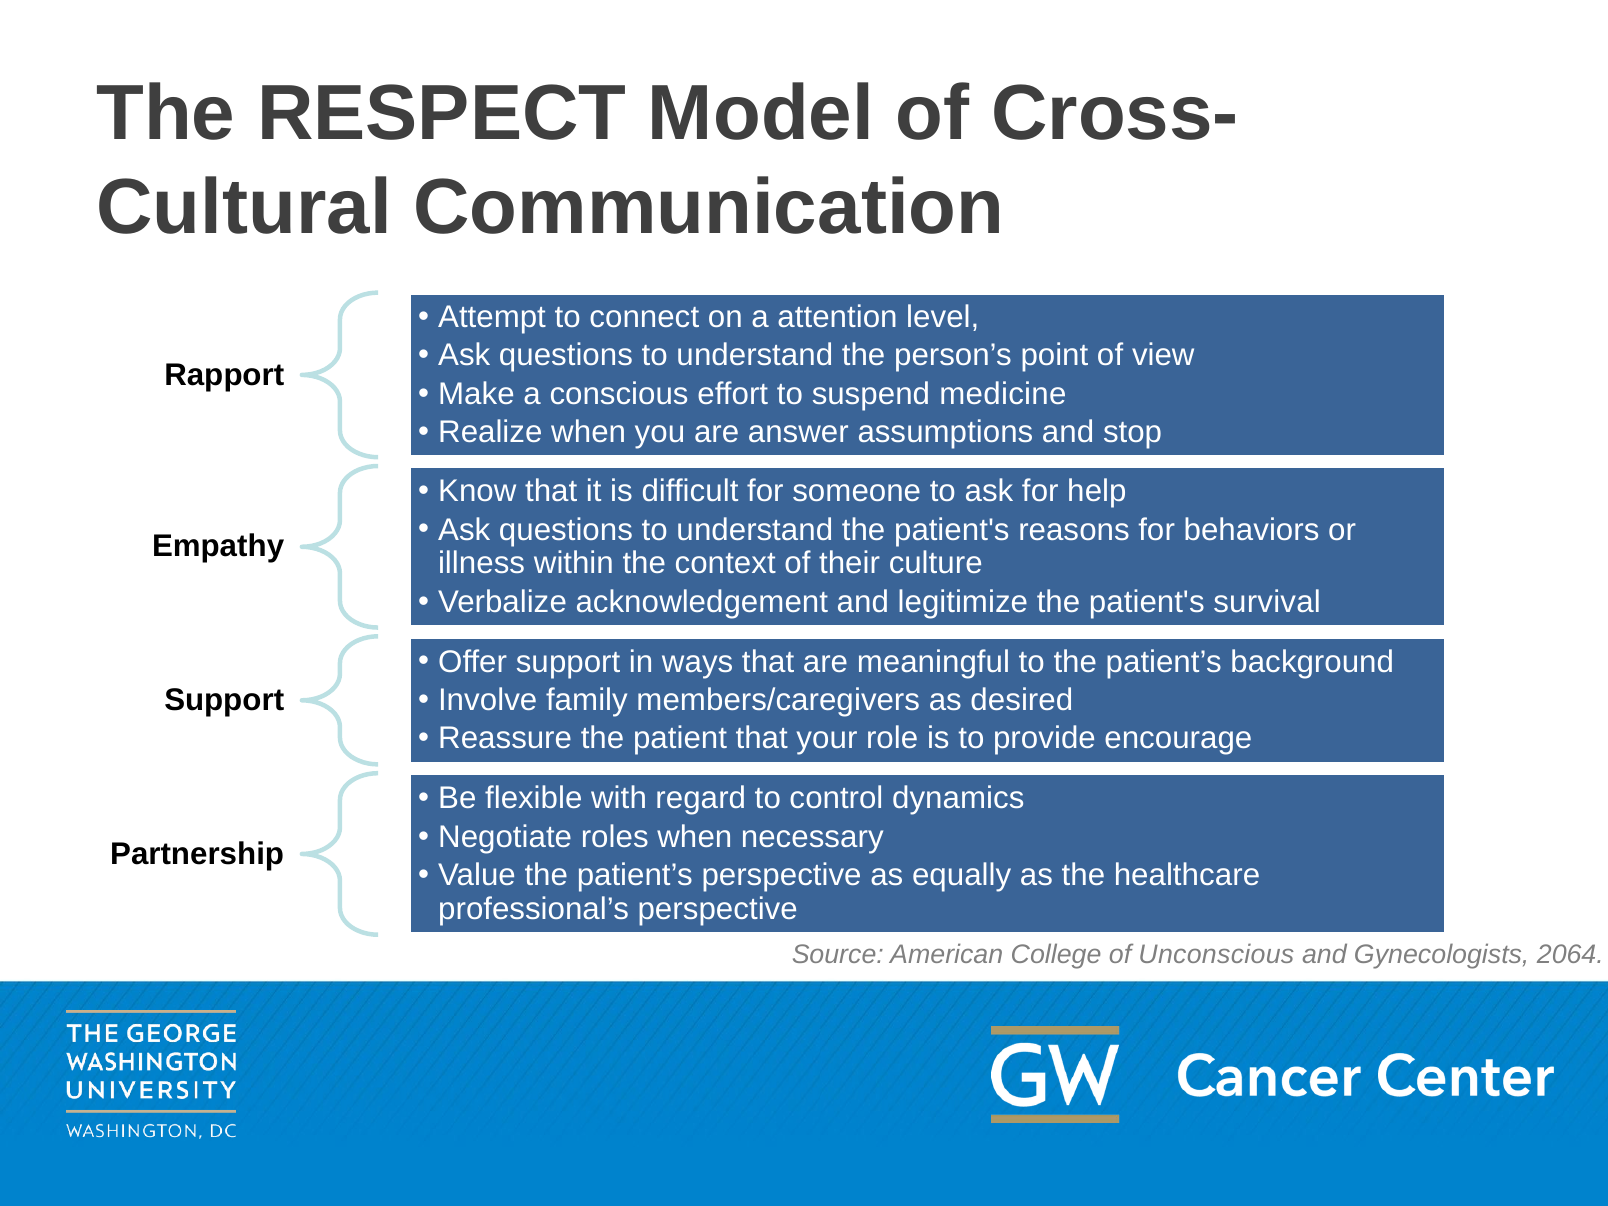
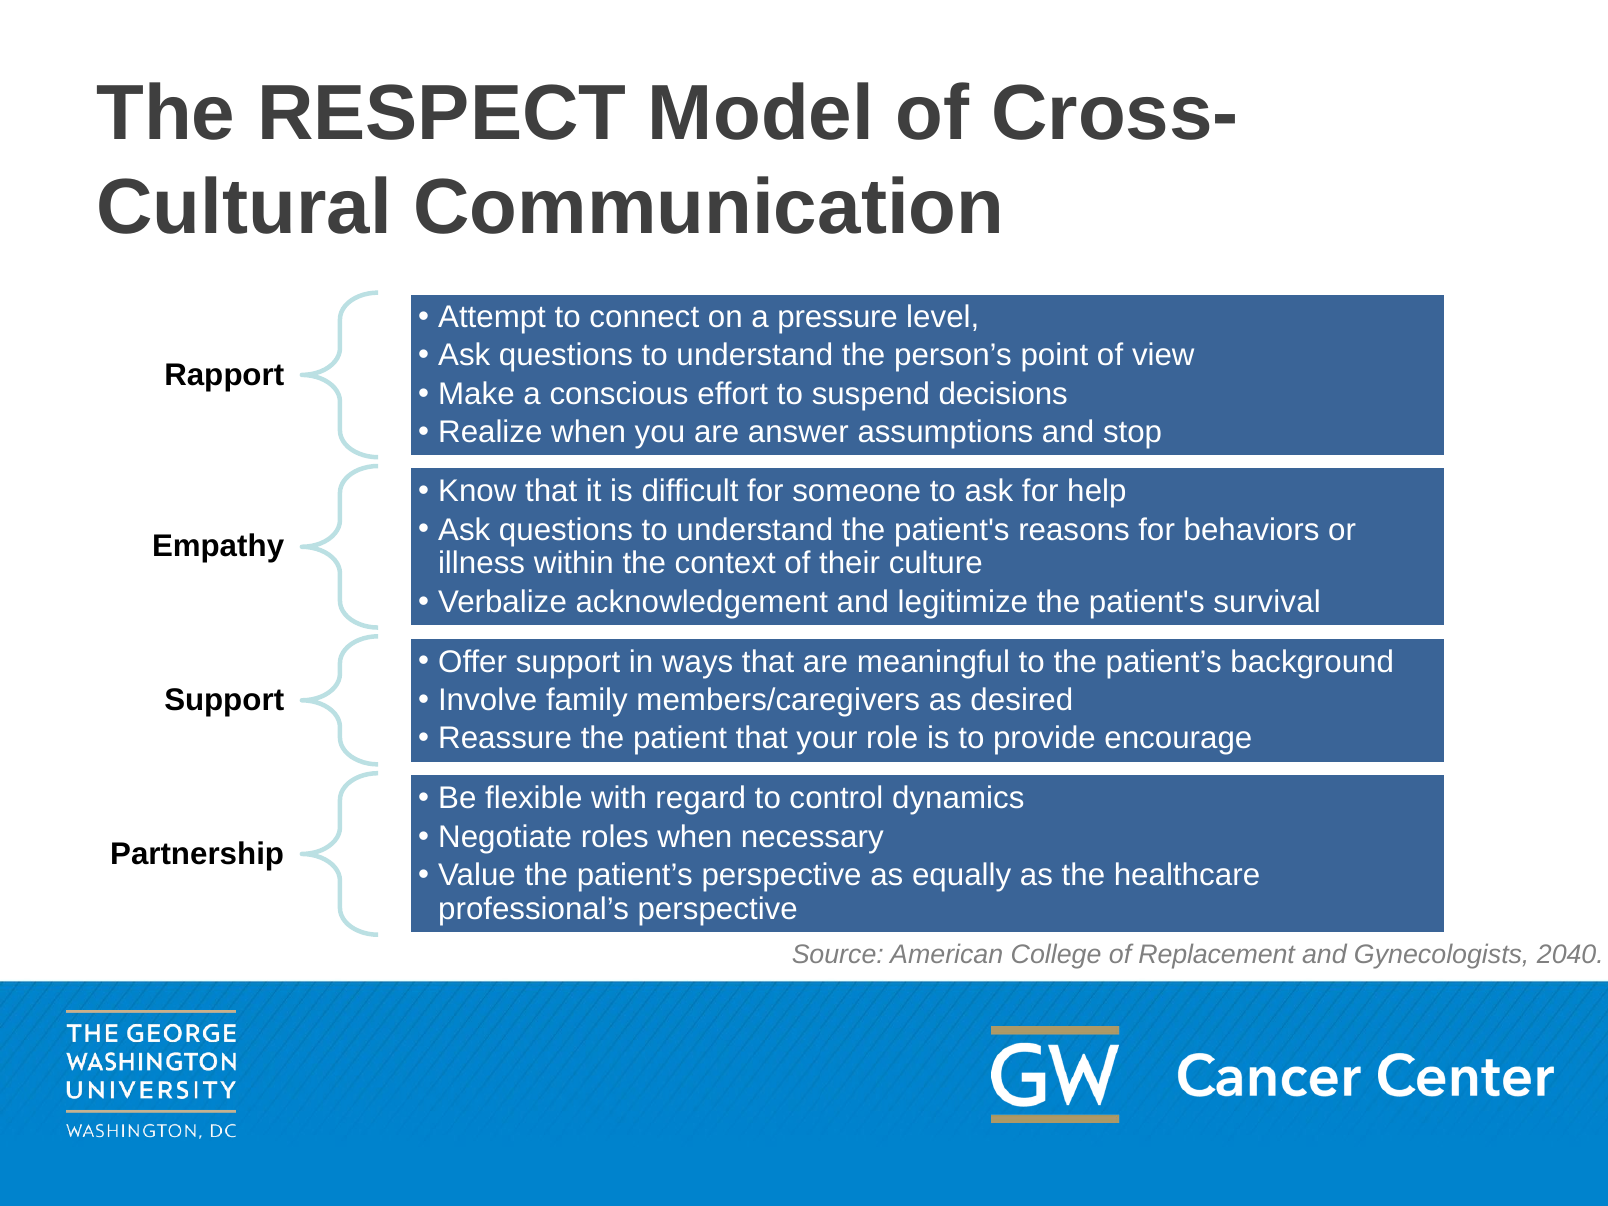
attention: attention -> pressure
medicine: medicine -> decisions
Unconscious: Unconscious -> Replacement
2064: 2064 -> 2040
